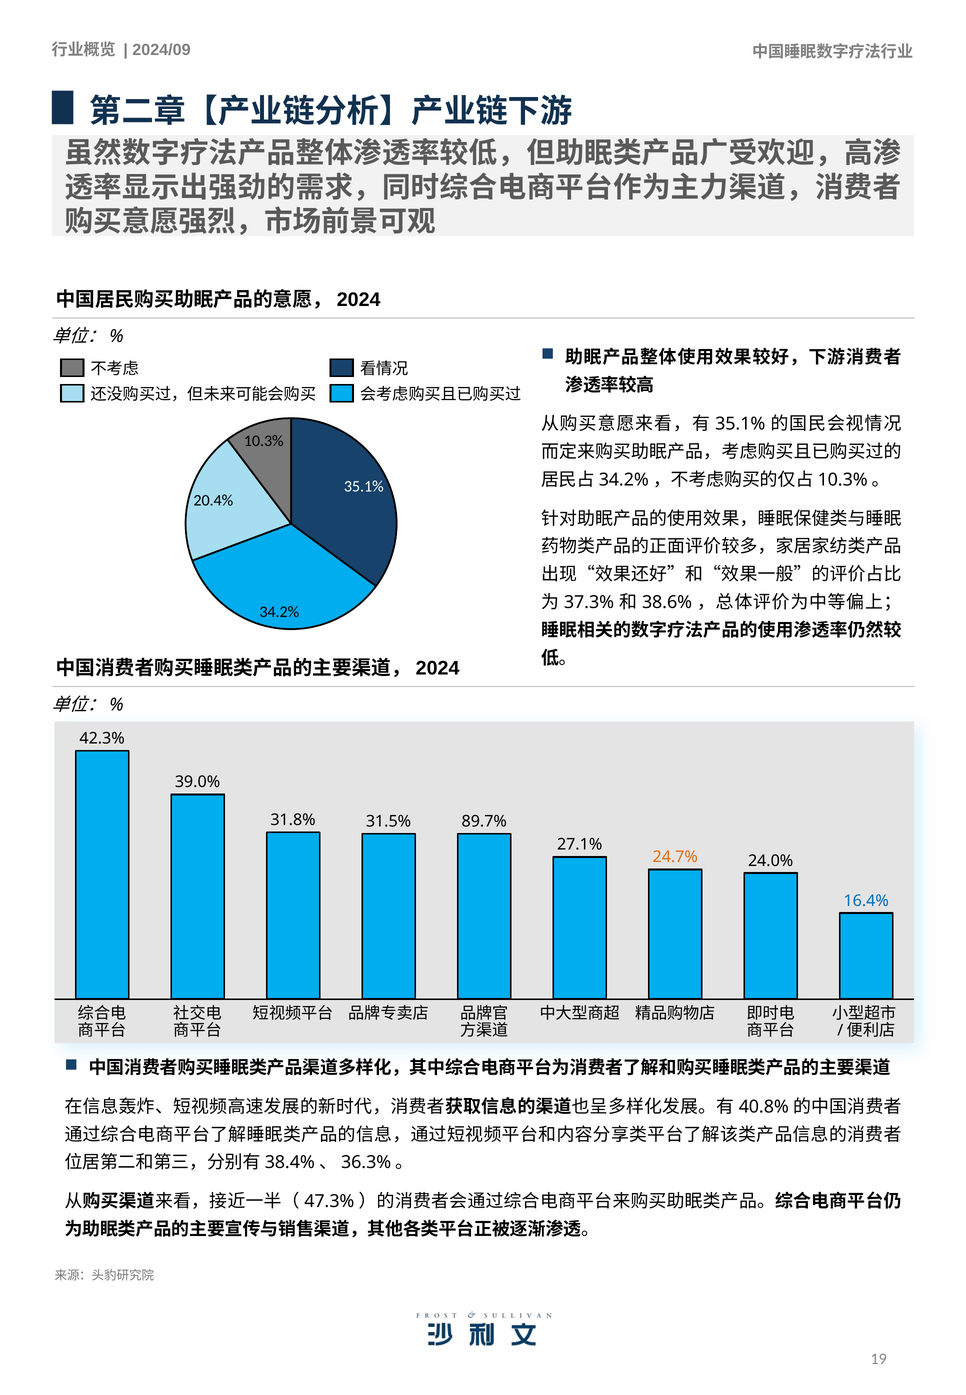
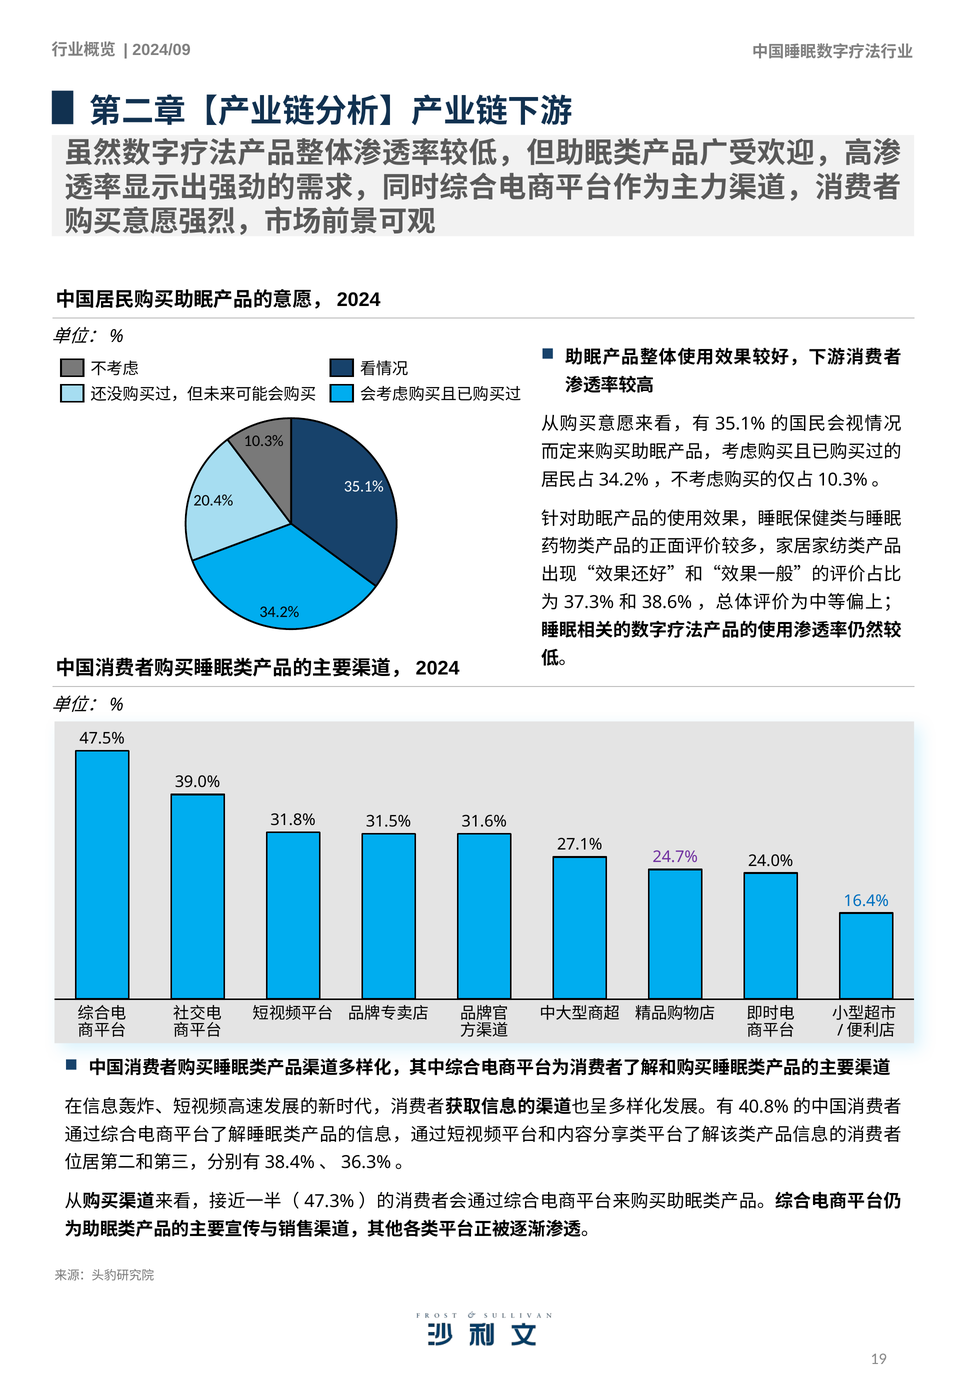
42.3%: 42.3% -> 47.5%
89.7%: 89.7% -> 31.6%
24.7% colour: orange -> purple
